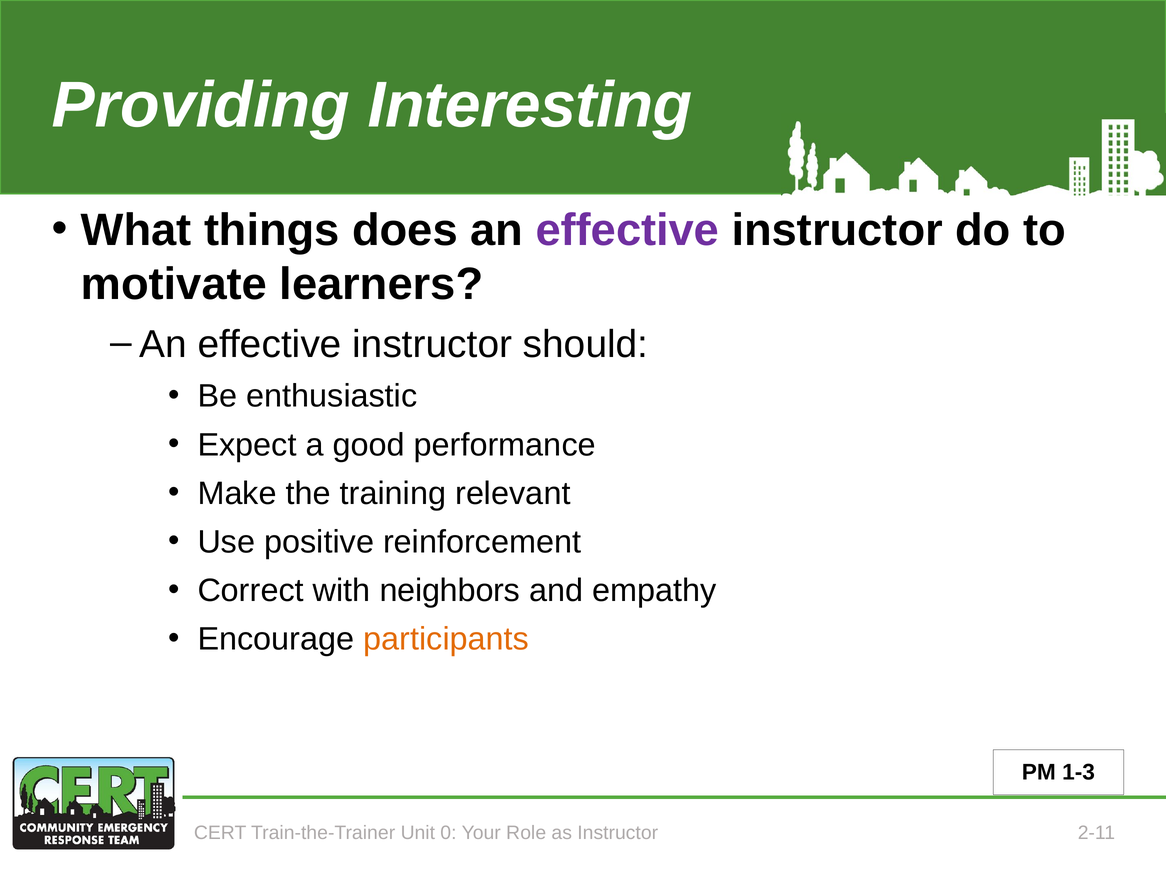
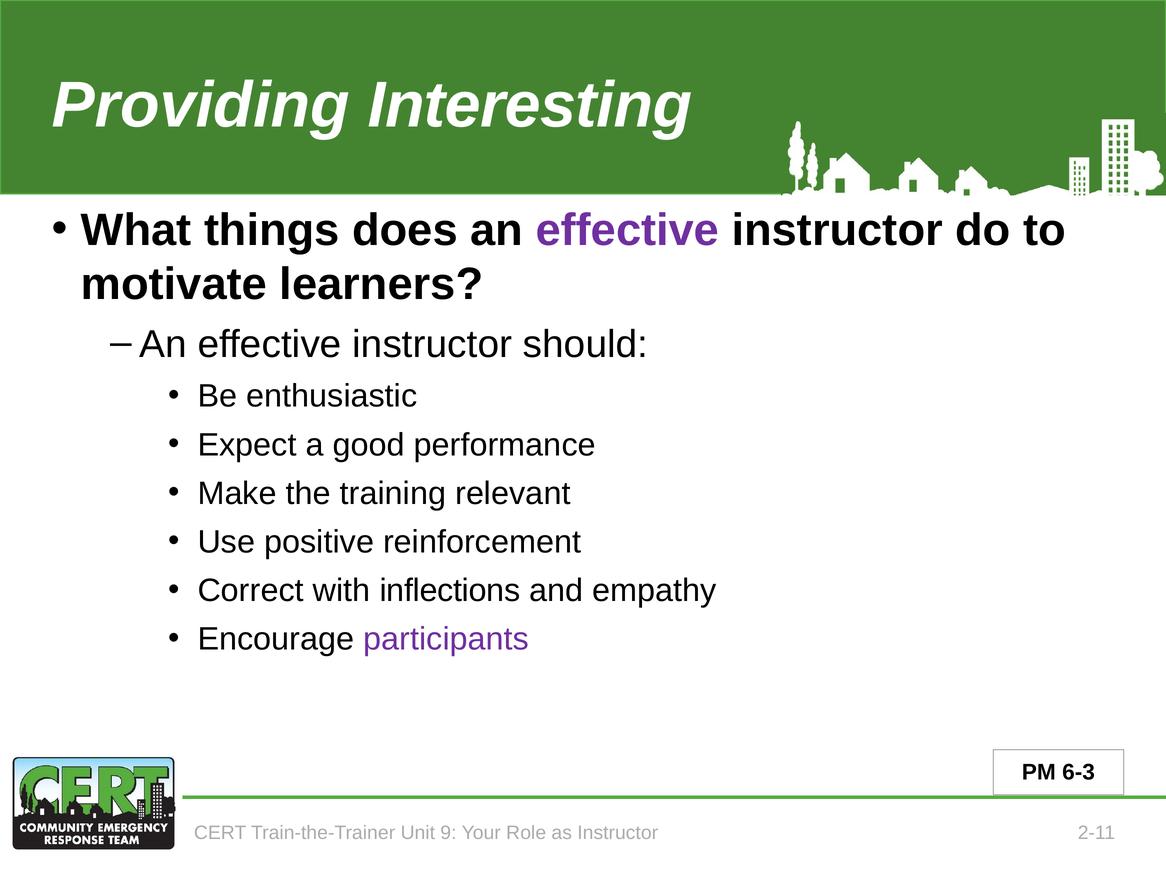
neighbors: neighbors -> inflections
participants colour: orange -> purple
1-3: 1-3 -> 6-3
0: 0 -> 9
